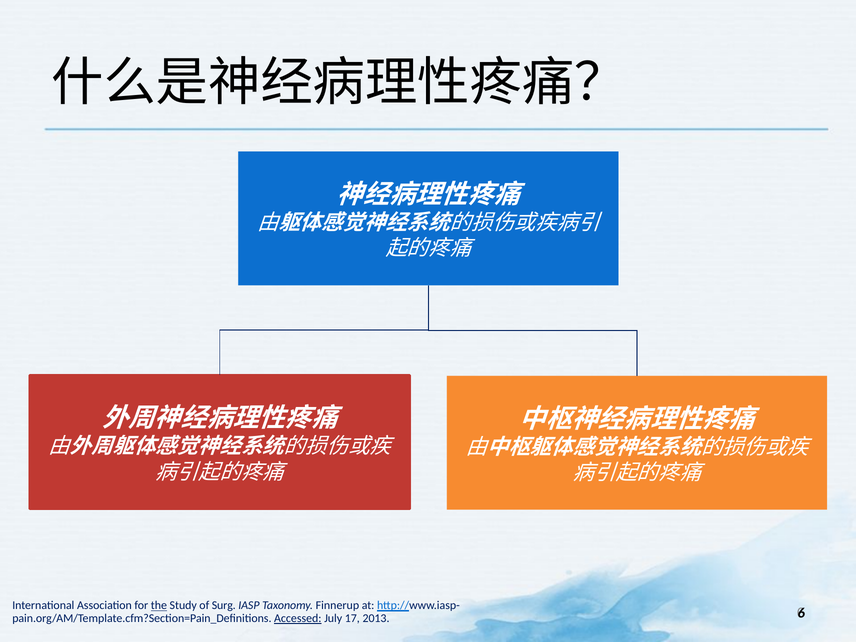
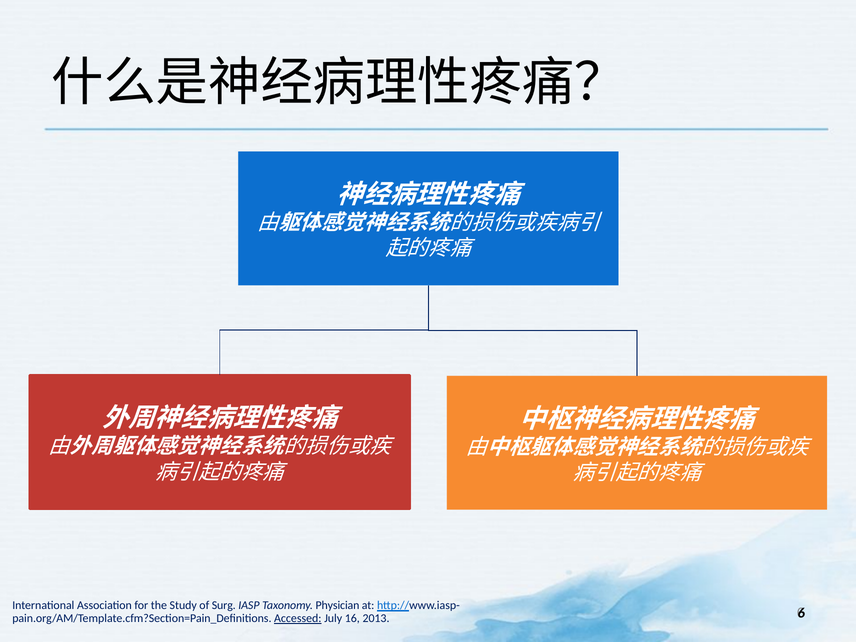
the underline: present -> none
Finnerup: Finnerup -> Physician
17: 17 -> 16
